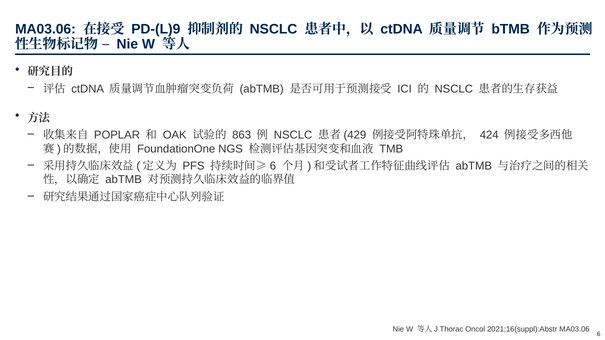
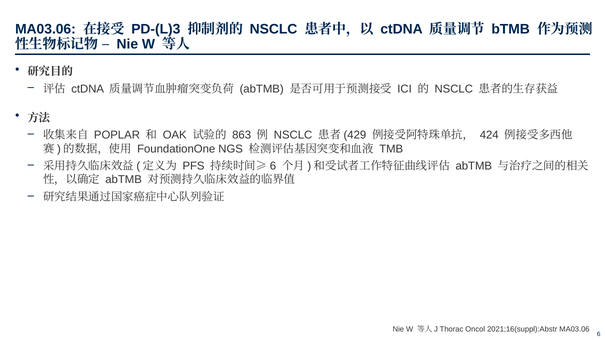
PD-(L)9: PD-(L)9 -> PD-(L)3
